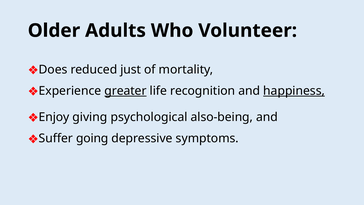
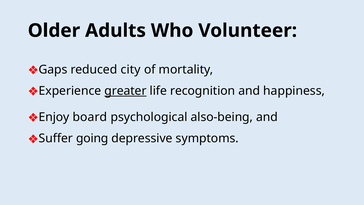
Does: Does -> Gaps
just: just -> city
happiness underline: present -> none
giving: giving -> board
